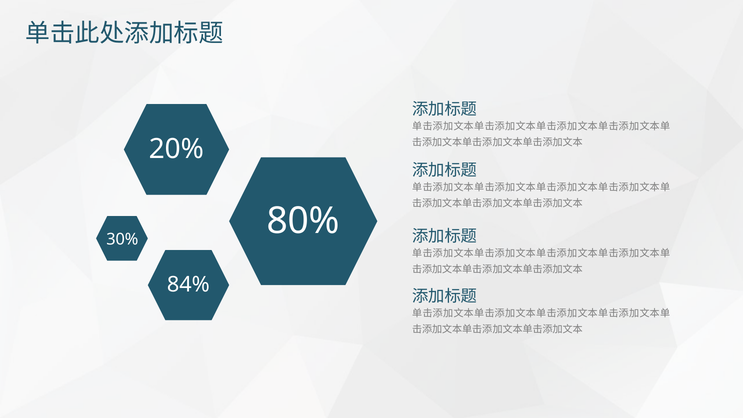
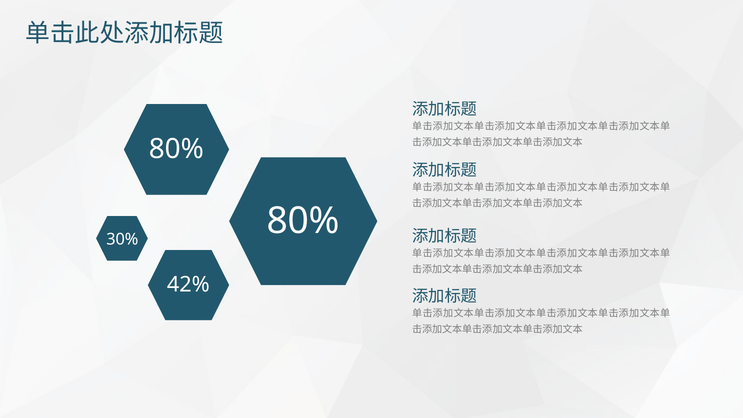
20% at (176, 149): 20% -> 80%
84%: 84% -> 42%
